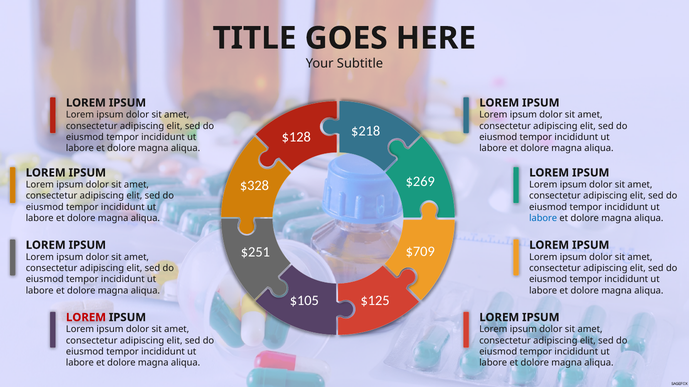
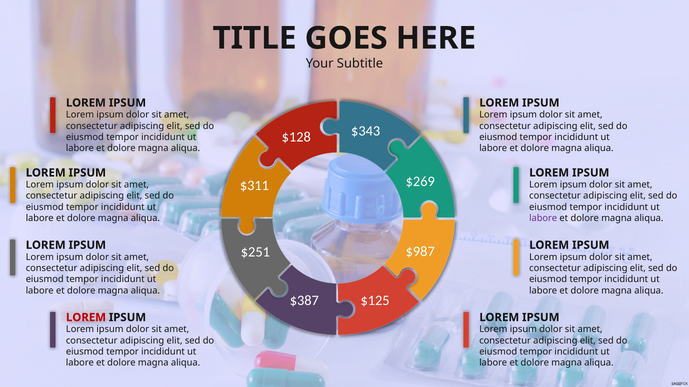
$218: $218 -> $343
$328: $328 -> $311
labore at (543, 219) colour: blue -> purple
$709: $709 -> $987
$105: $105 -> $387
